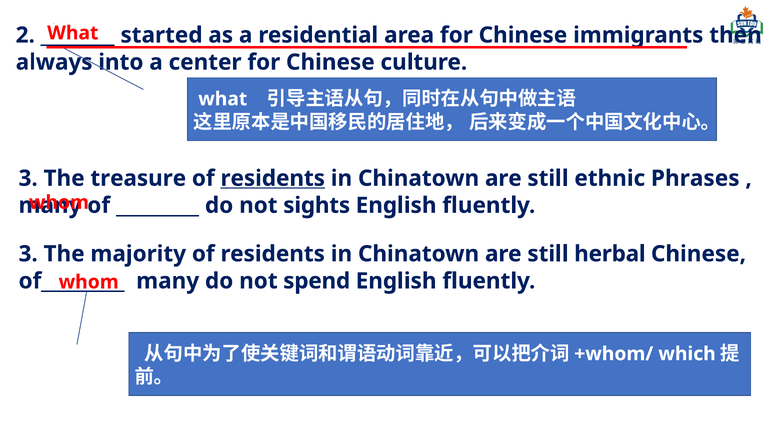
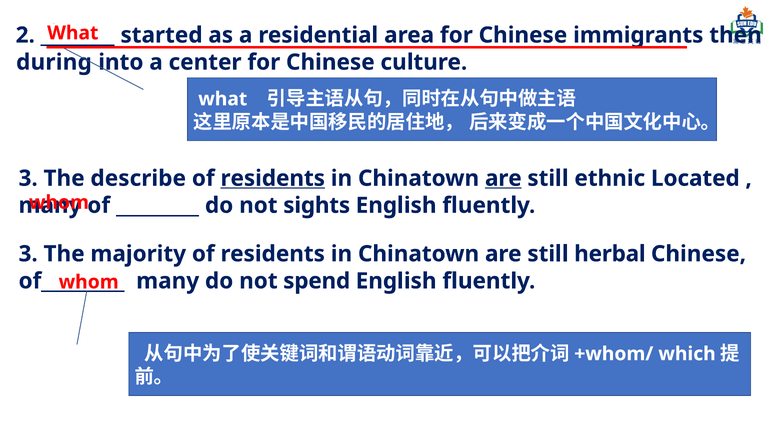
always: always -> during
treasure: treasure -> describe
are at (503, 178) underline: none -> present
Phrases: Phrases -> Located
